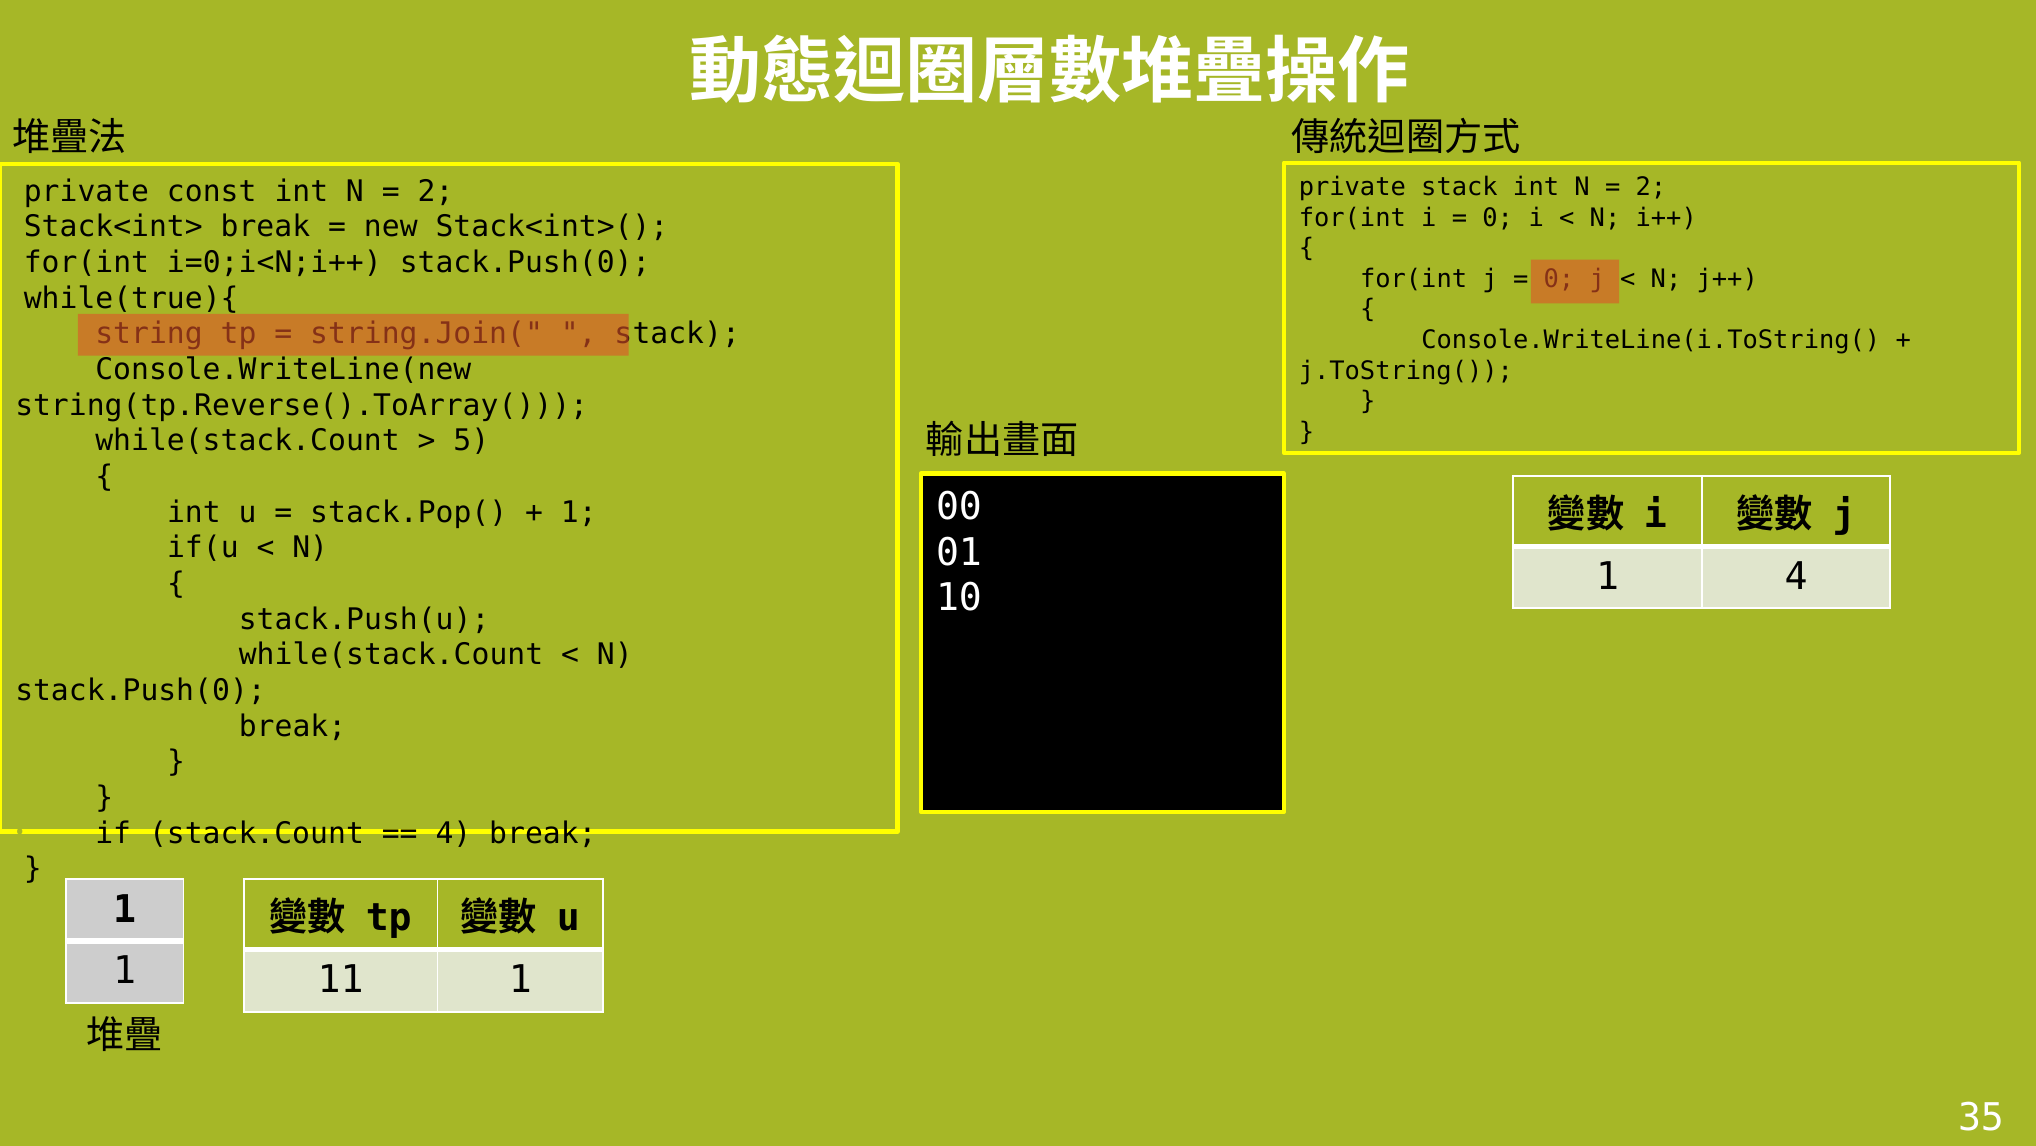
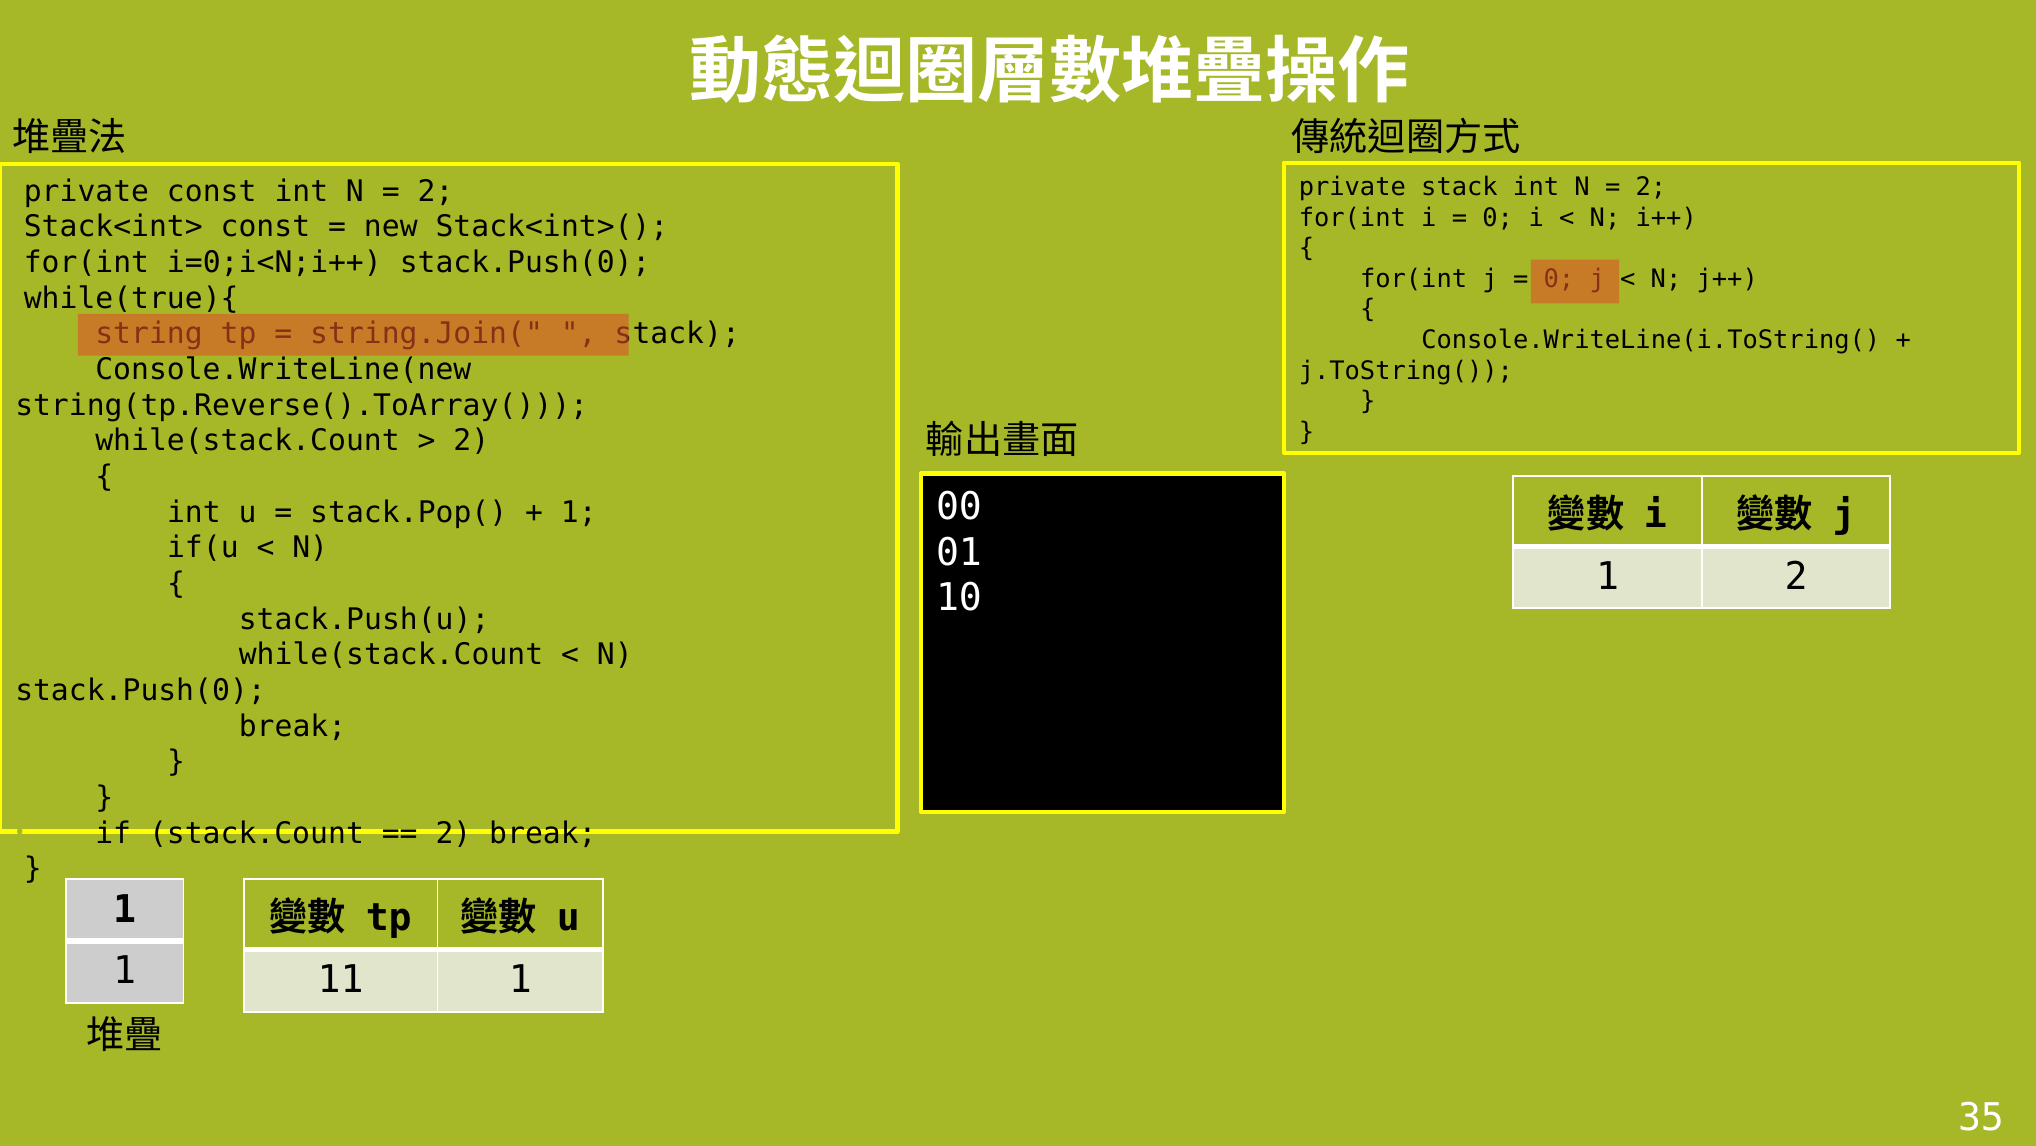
Stack<int> break: break -> const
5 at (471, 441): 5 -> 2
1 4: 4 -> 2
4 at (453, 833): 4 -> 2
